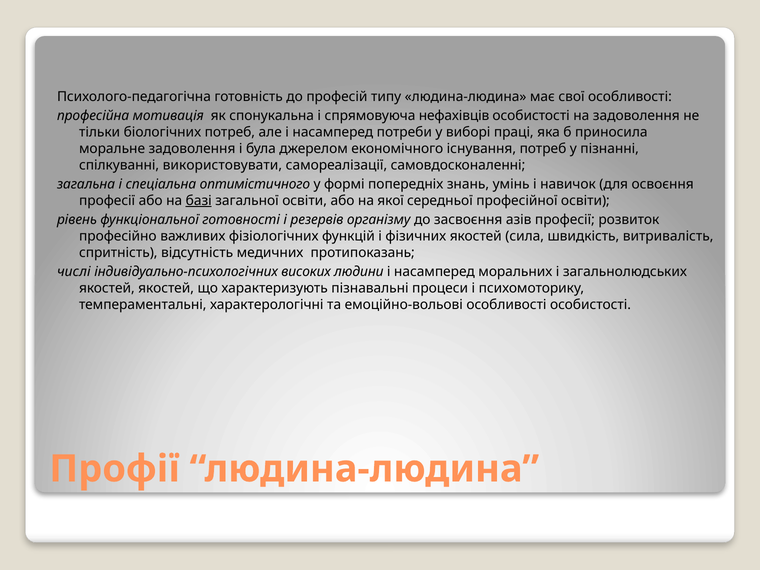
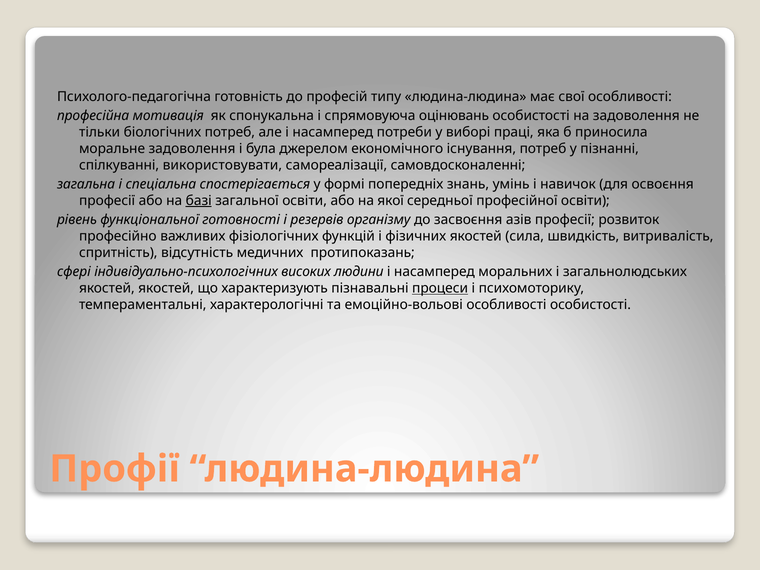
нефахівців: нефахівців -> оцінювань
оптимістичного: оптимістичного -> спостерігається
числі: числі -> сфері
процеси underline: none -> present
